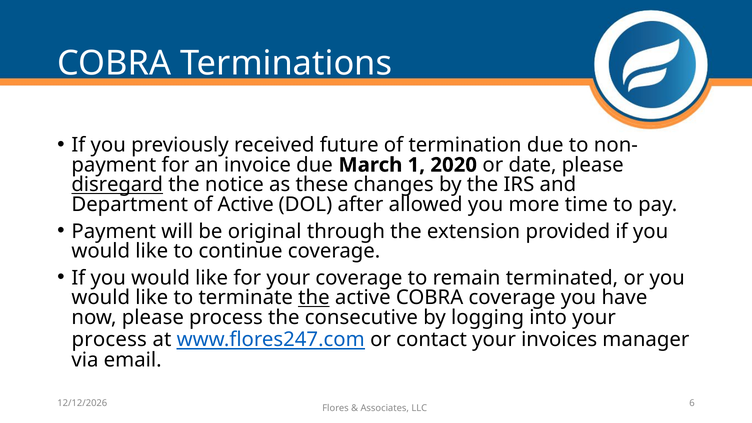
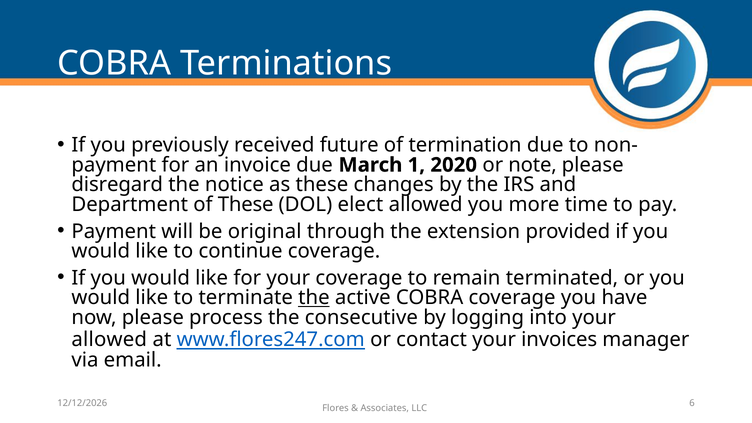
date: date -> note
disregard underline: present -> none
of Active: Active -> These
after: after -> elect
process at (109, 340): process -> allowed
